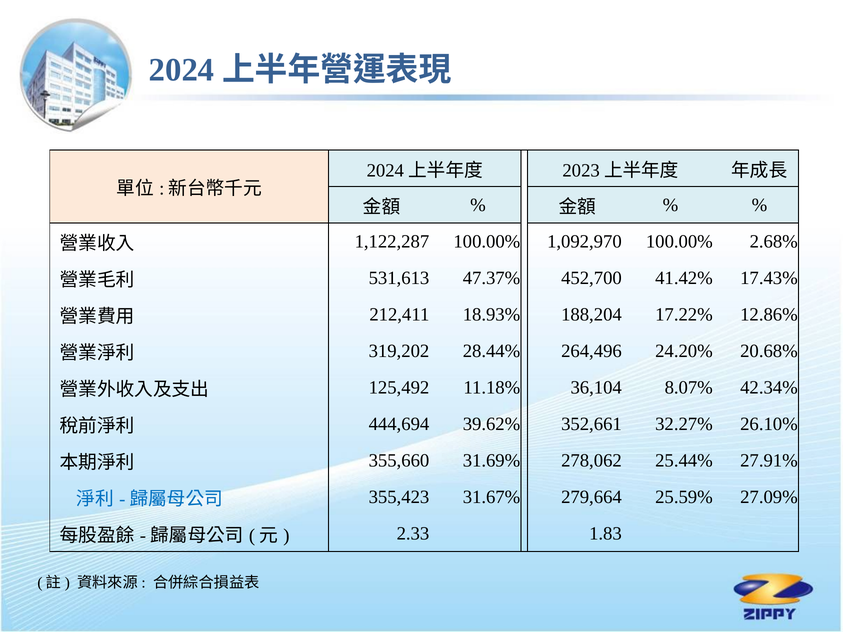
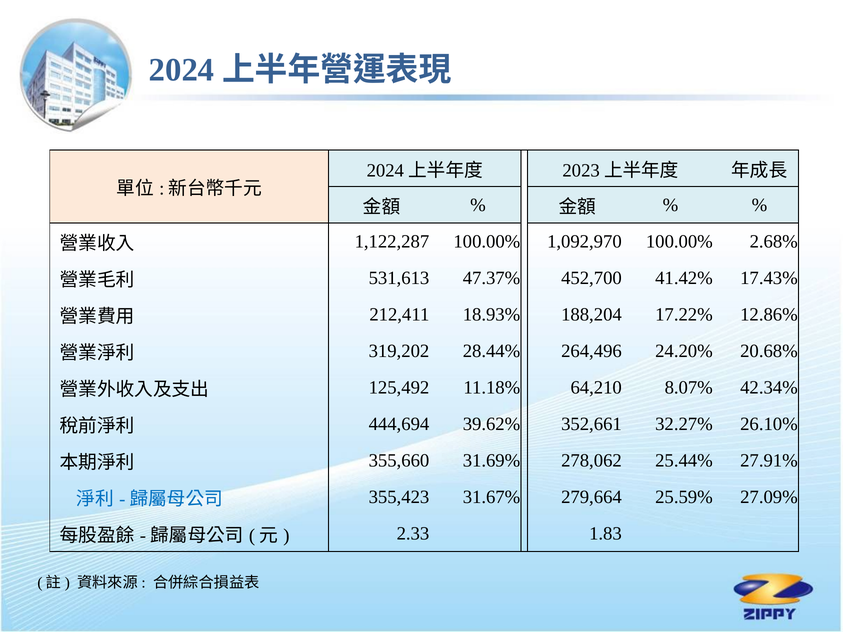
36,104: 36,104 -> 64,210
